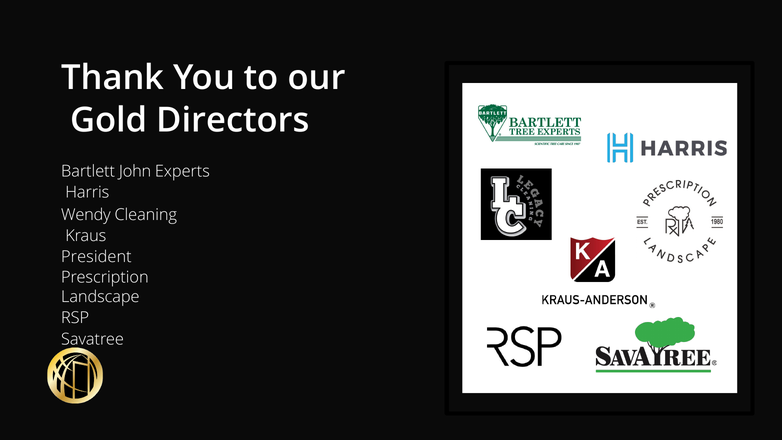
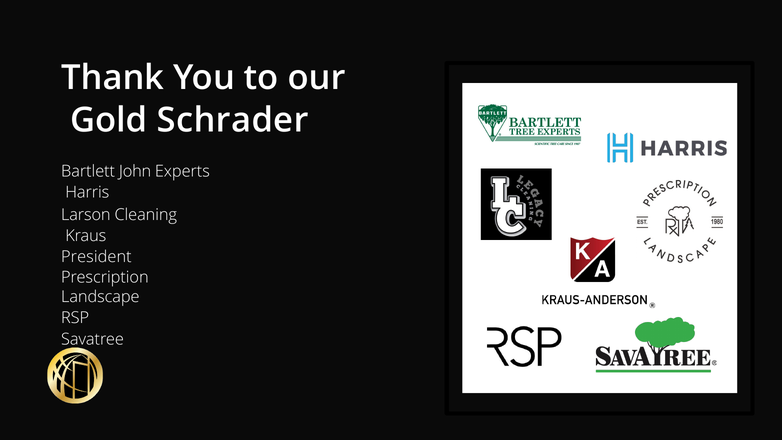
Directors: Directors -> Schrader
Wendy: Wendy -> Larson
